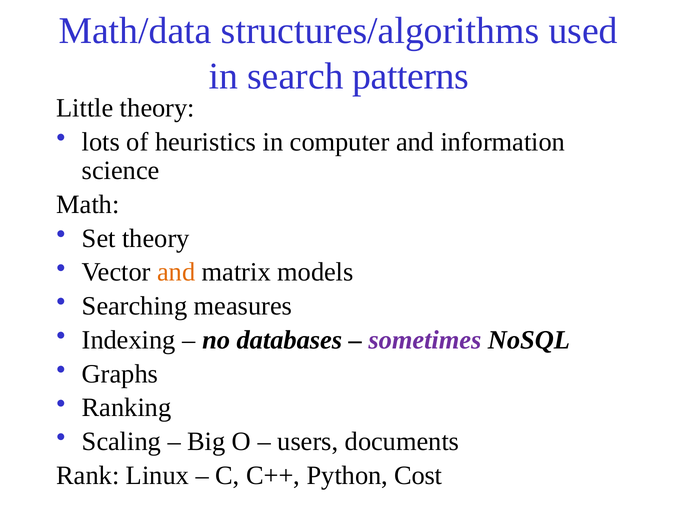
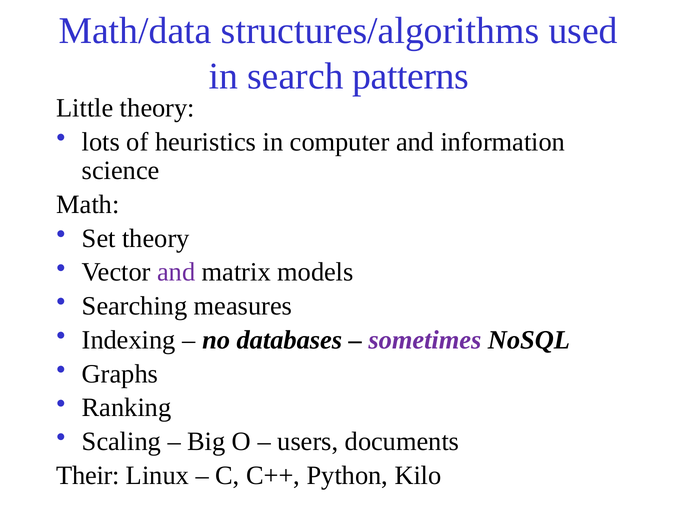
and at (176, 272) colour: orange -> purple
Rank: Rank -> Their
Cost: Cost -> Kilo
